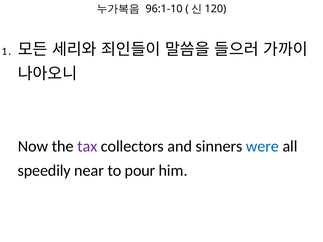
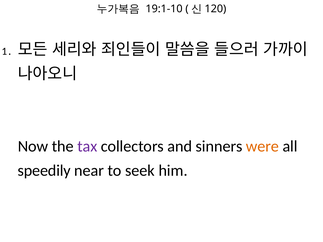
96:1-10: 96:1-10 -> 19:1-10
were colour: blue -> orange
pour: pour -> seek
